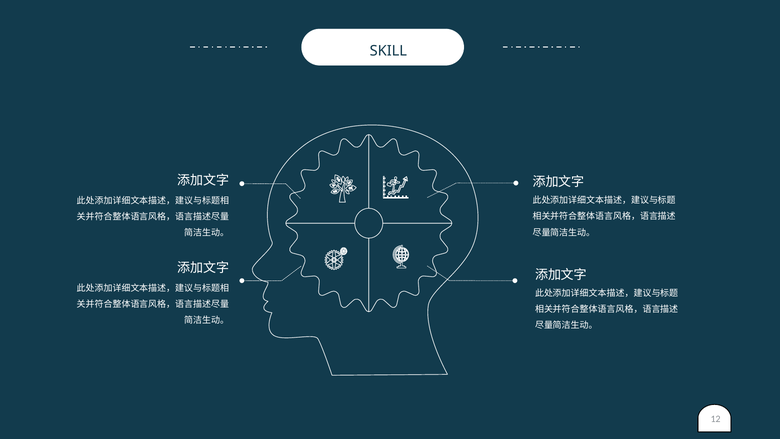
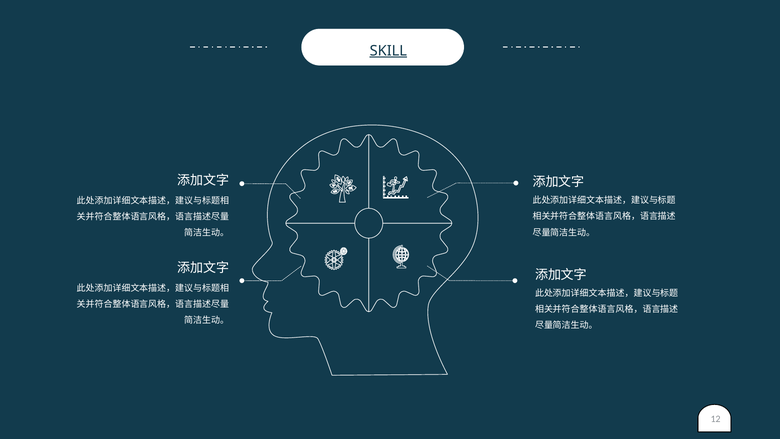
SKILL underline: none -> present
